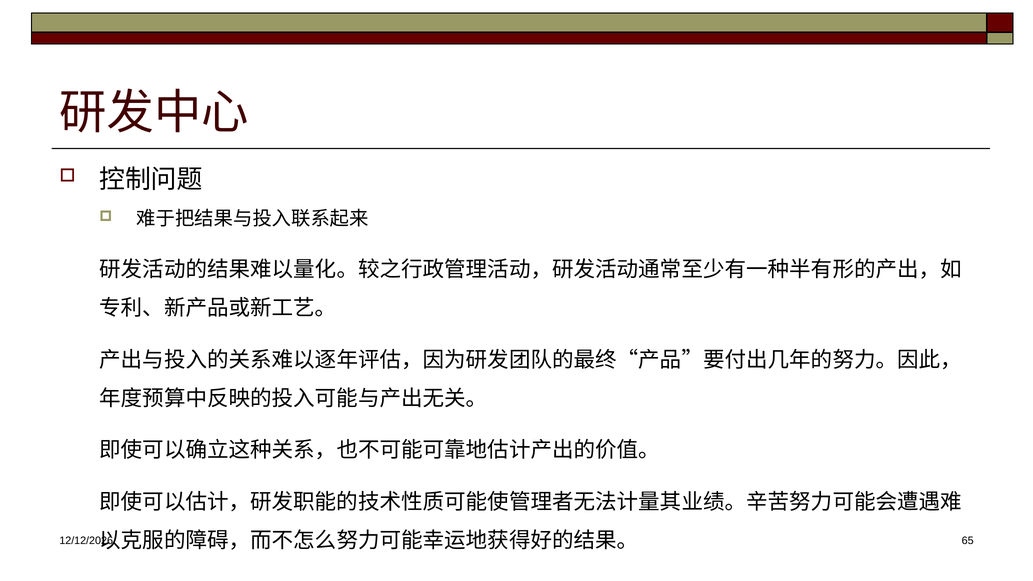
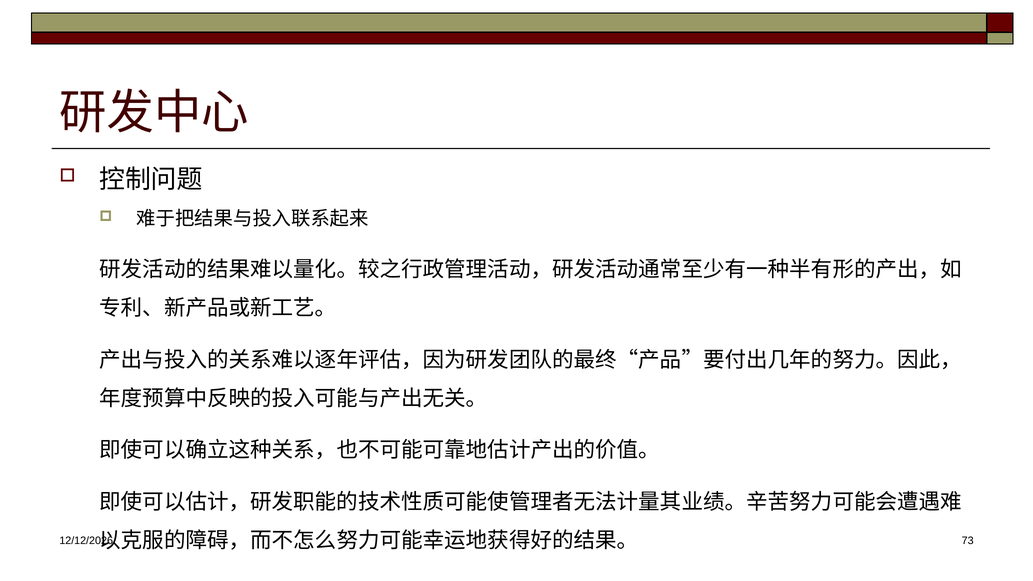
65: 65 -> 73
